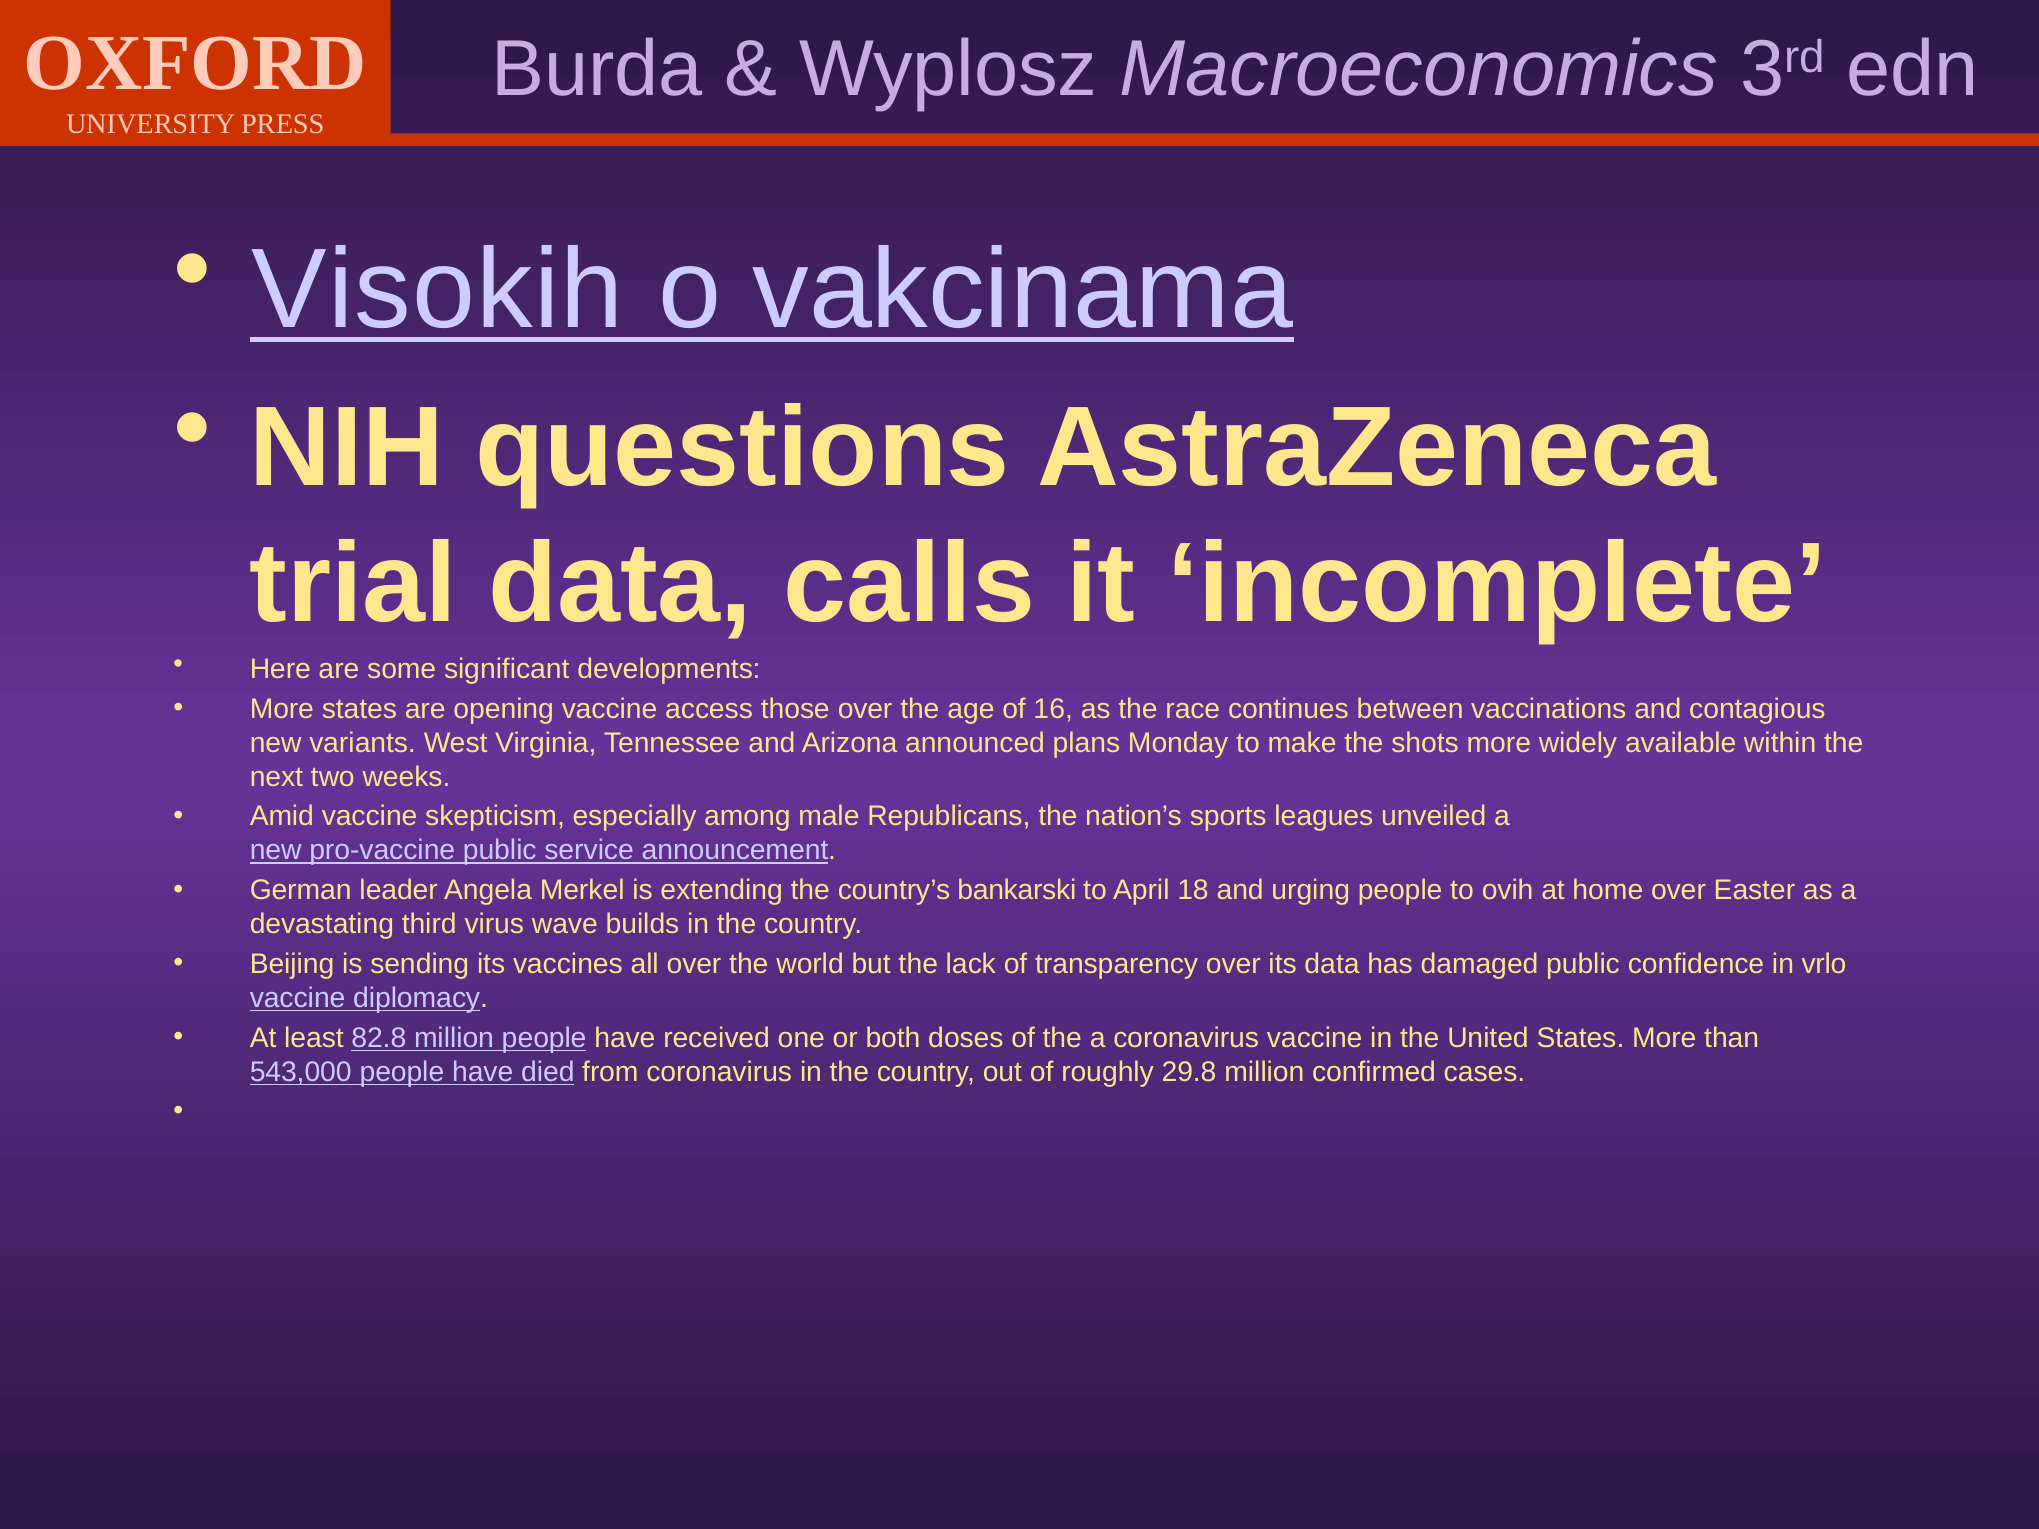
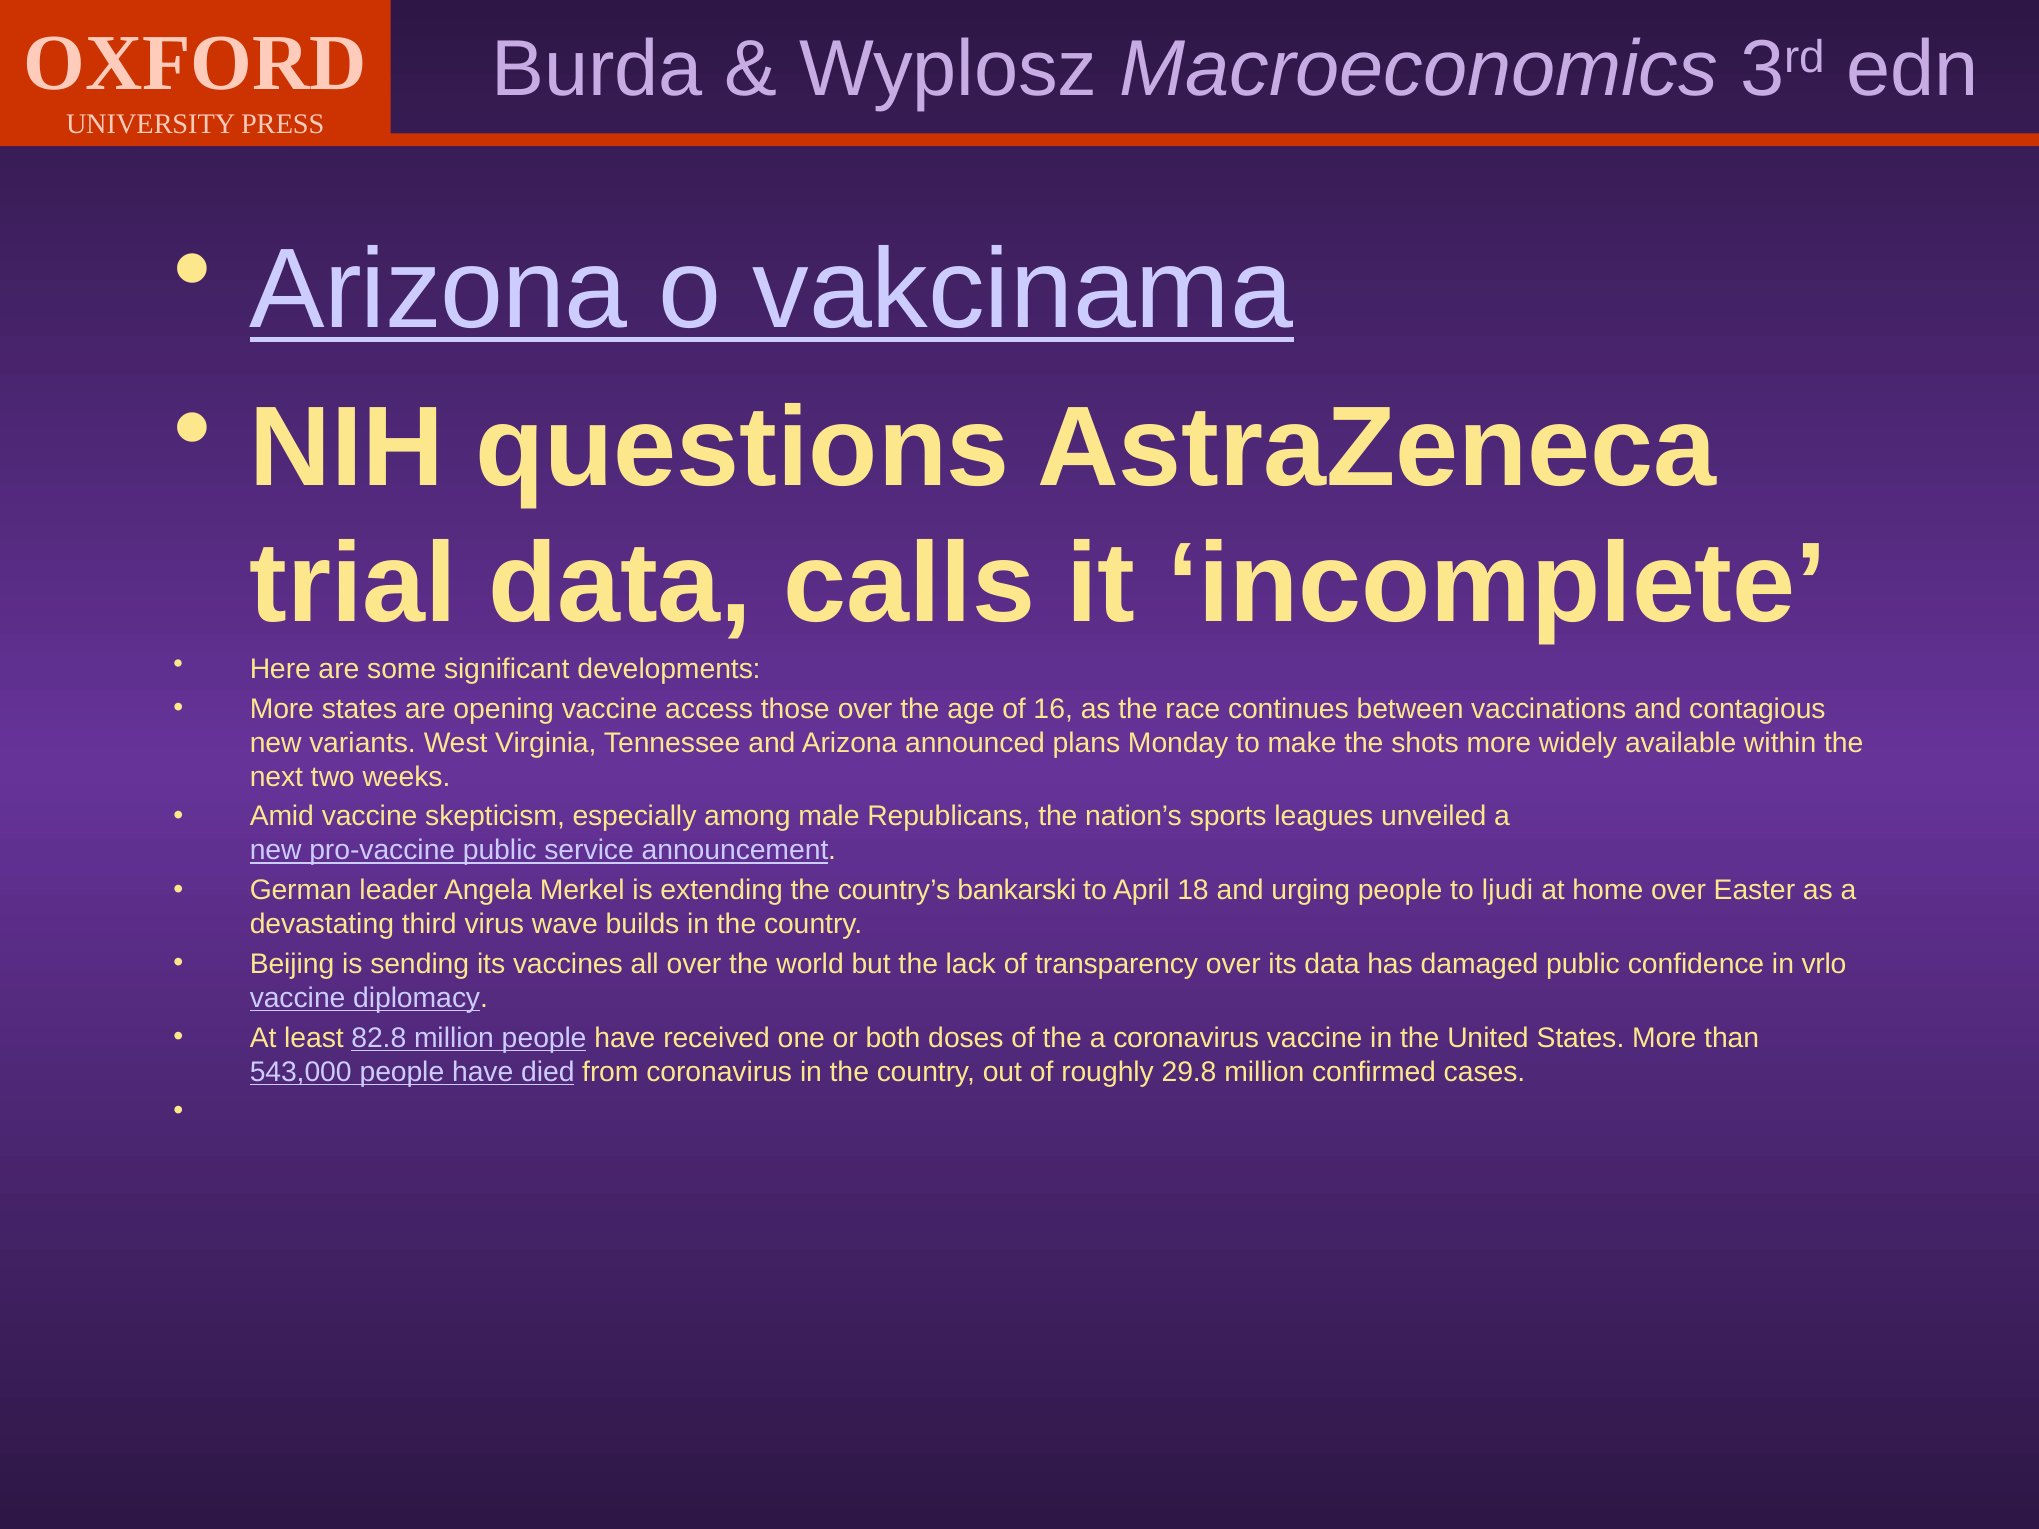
Visokih at (438, 290): Visokih -> Arizona
ovih: ovih -> ljudi
